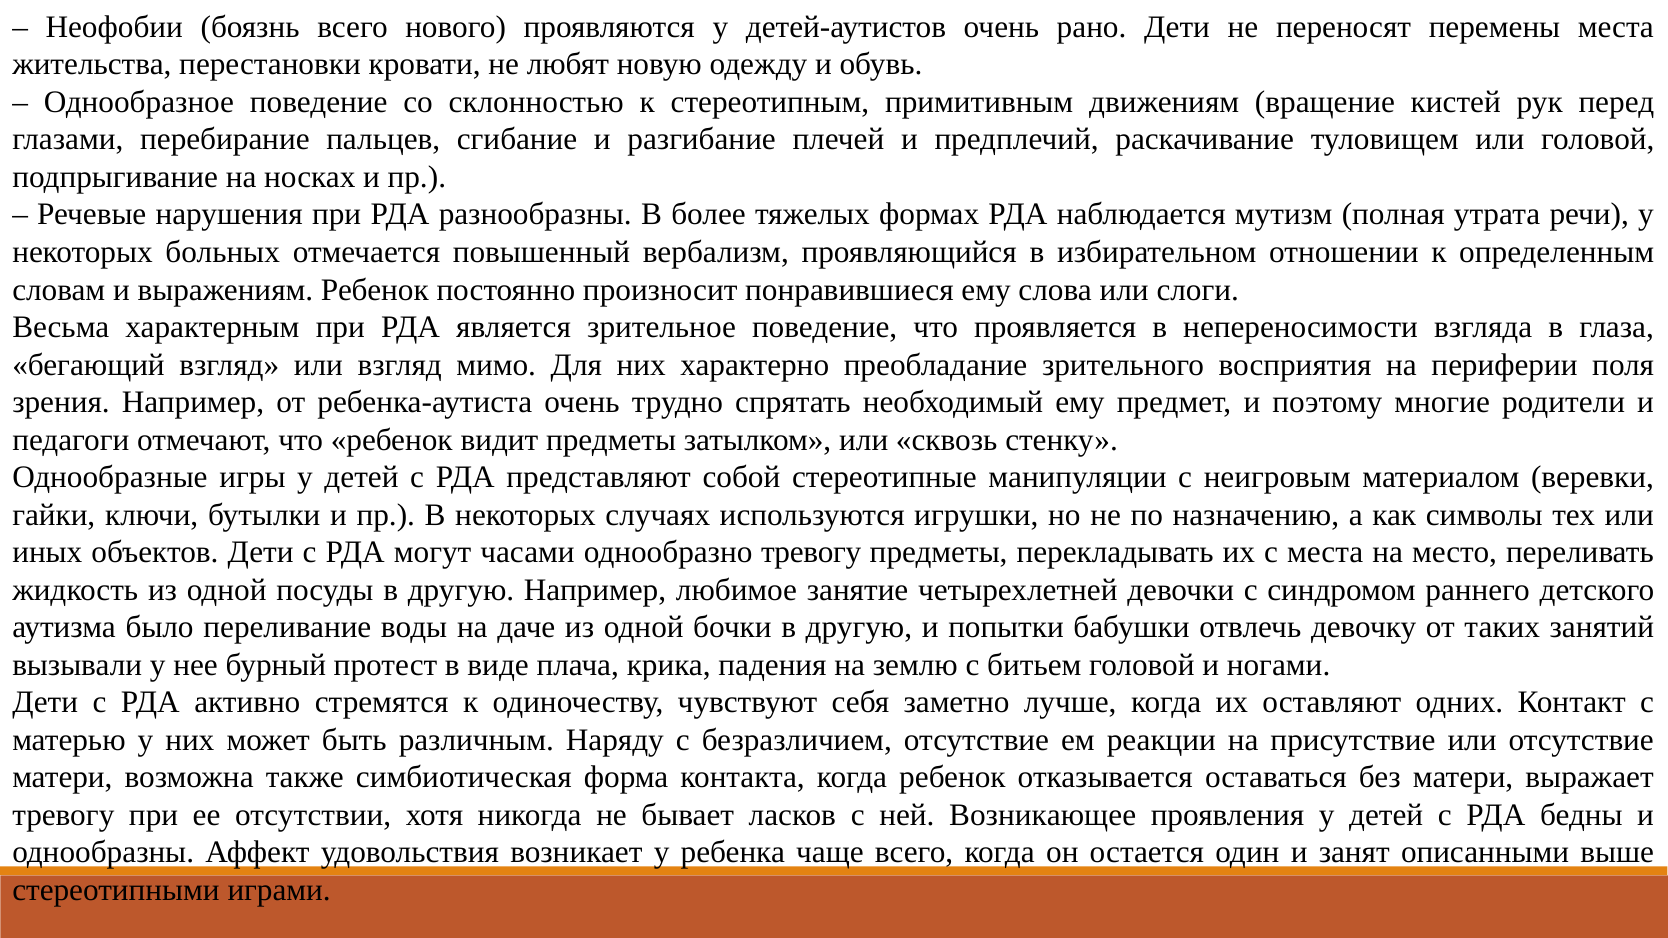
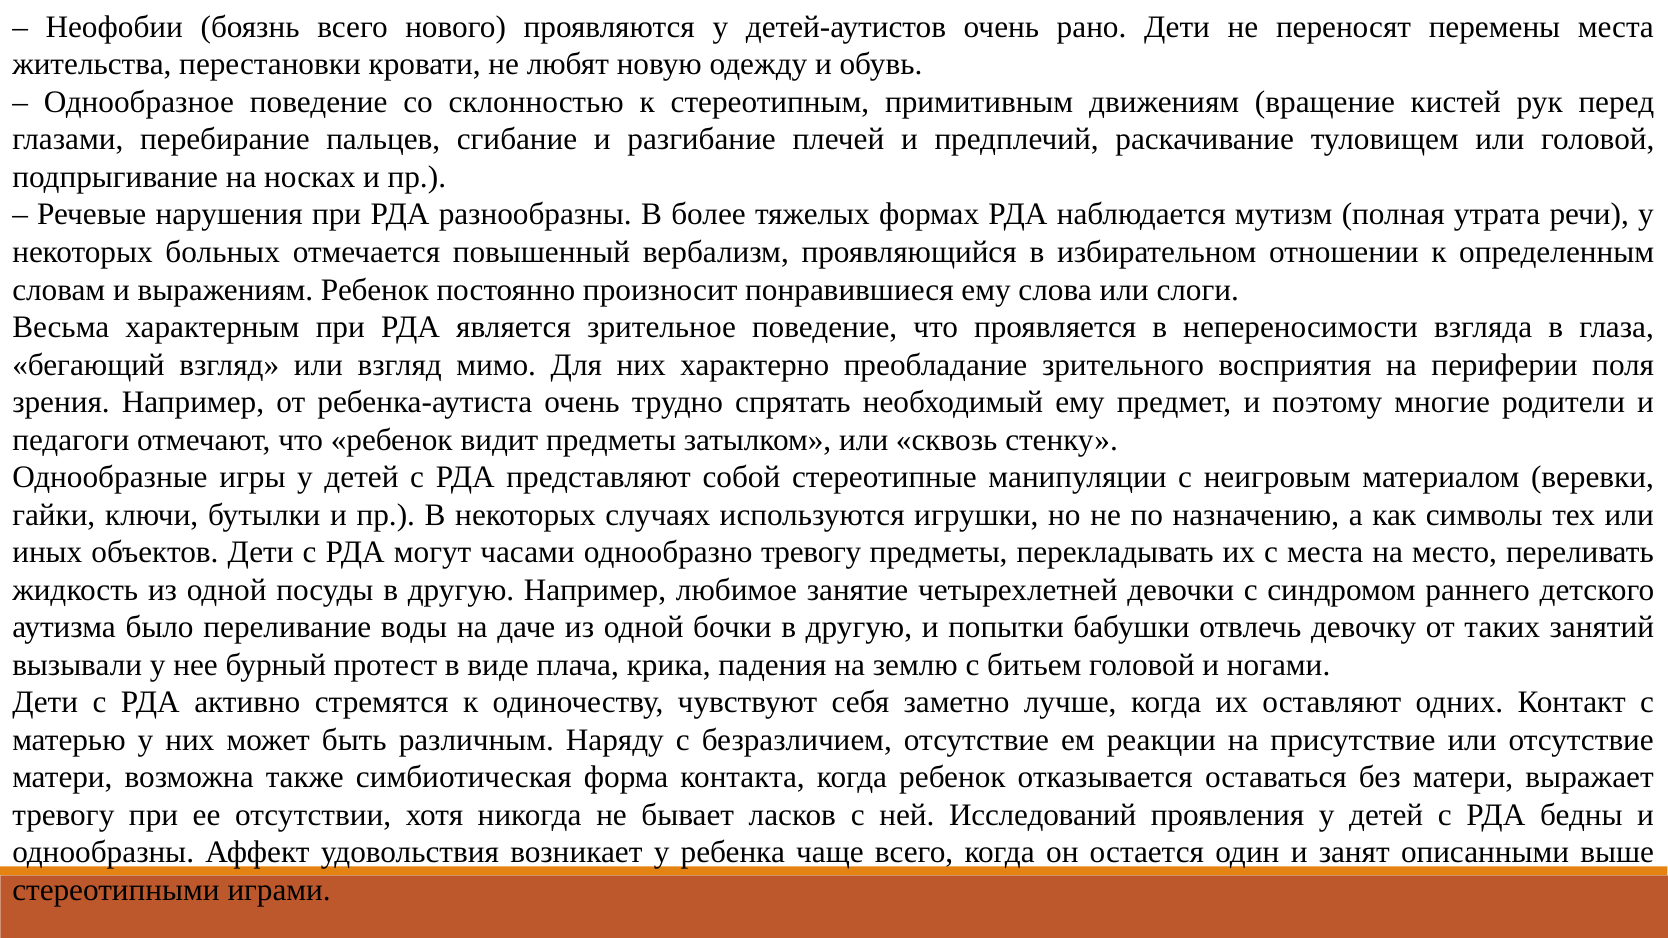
Возникающее: Возникающее -> Исследований
